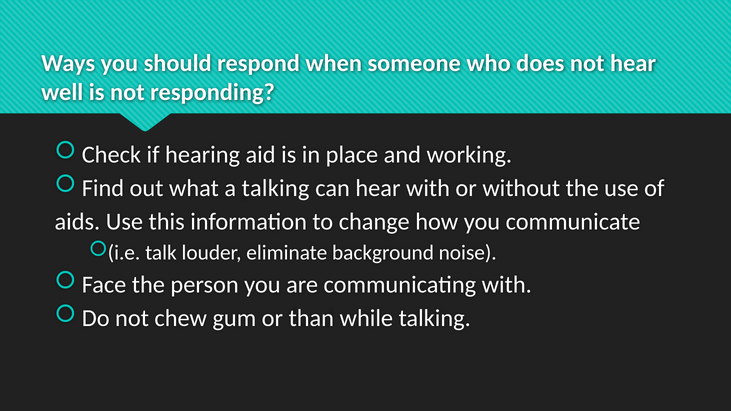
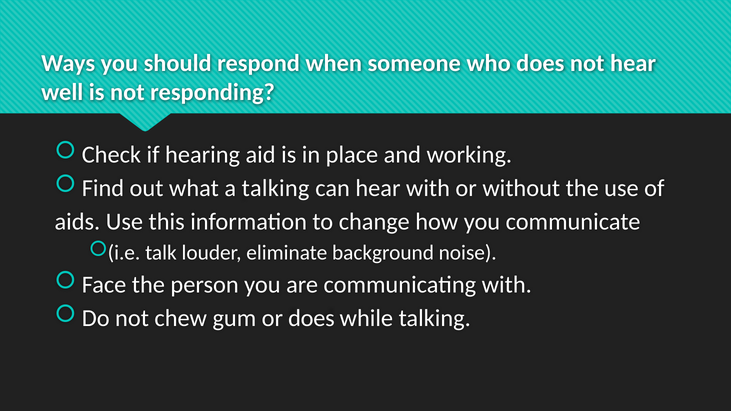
or than: than -> does
